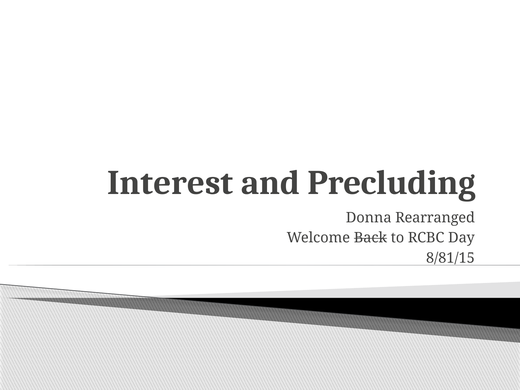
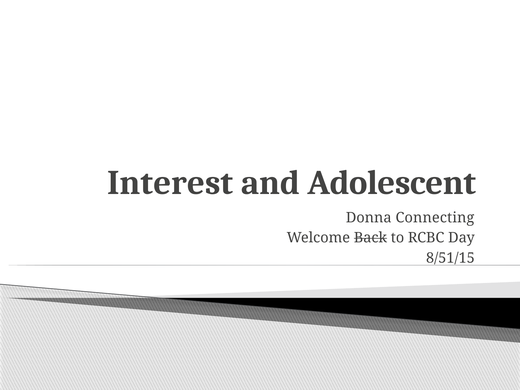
Precluding: Precluding -> Adolescent
Rearranged: Rearranged -> Connecting
8/81/15: 8/81/15 -> 8/51/15
